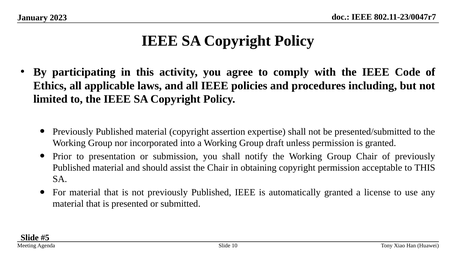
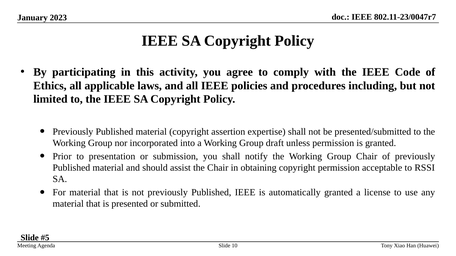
to THIS: THIS -> RSSI
